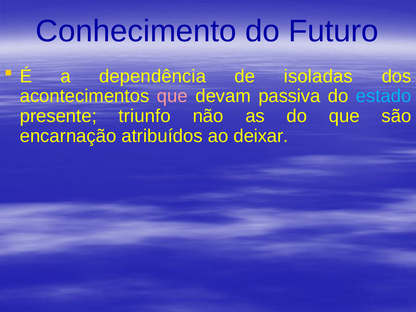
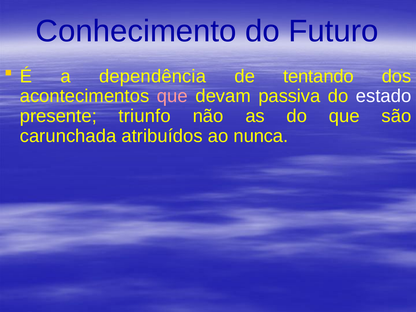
isoladas: isoladas -> tentando
estado colour: light blue -> white
encarnação: encarnação -> carunchada
deixar: deixar -> nunca
